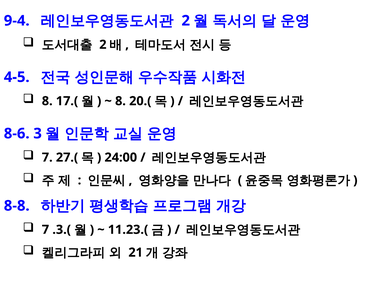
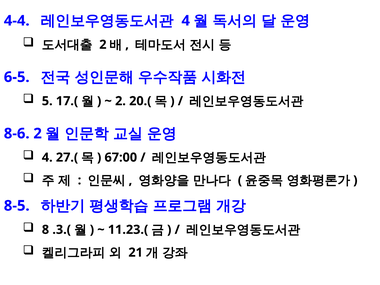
9-4: 9-4 -> 4-4
2 at (186, 21): 2 -> 4
4-5: 4-5 -> 6-5
8 at (47, 101): 8 -> 5
8 at (120, 101): 8 -> 2
8-6 3: 3 -> 2
7 at (47, 157): 7 -> 4
24:00: 24:00 -> 67:00
8-8: 8-8 -> 8-5
7 at (45, 230): 7 -> 8
